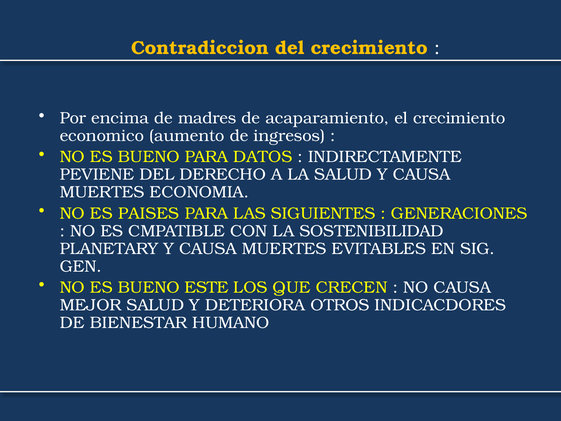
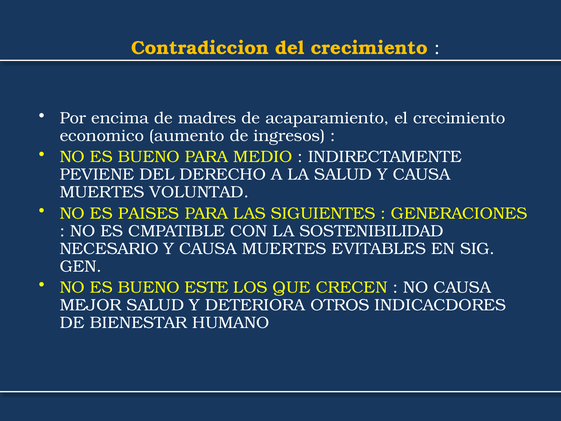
DATOS: DATOS -> MEDIO
ECONOMIA: ECONOMIA -> VOLUNTAD
PLANETARY: PLANETARY -> NECESARIO
